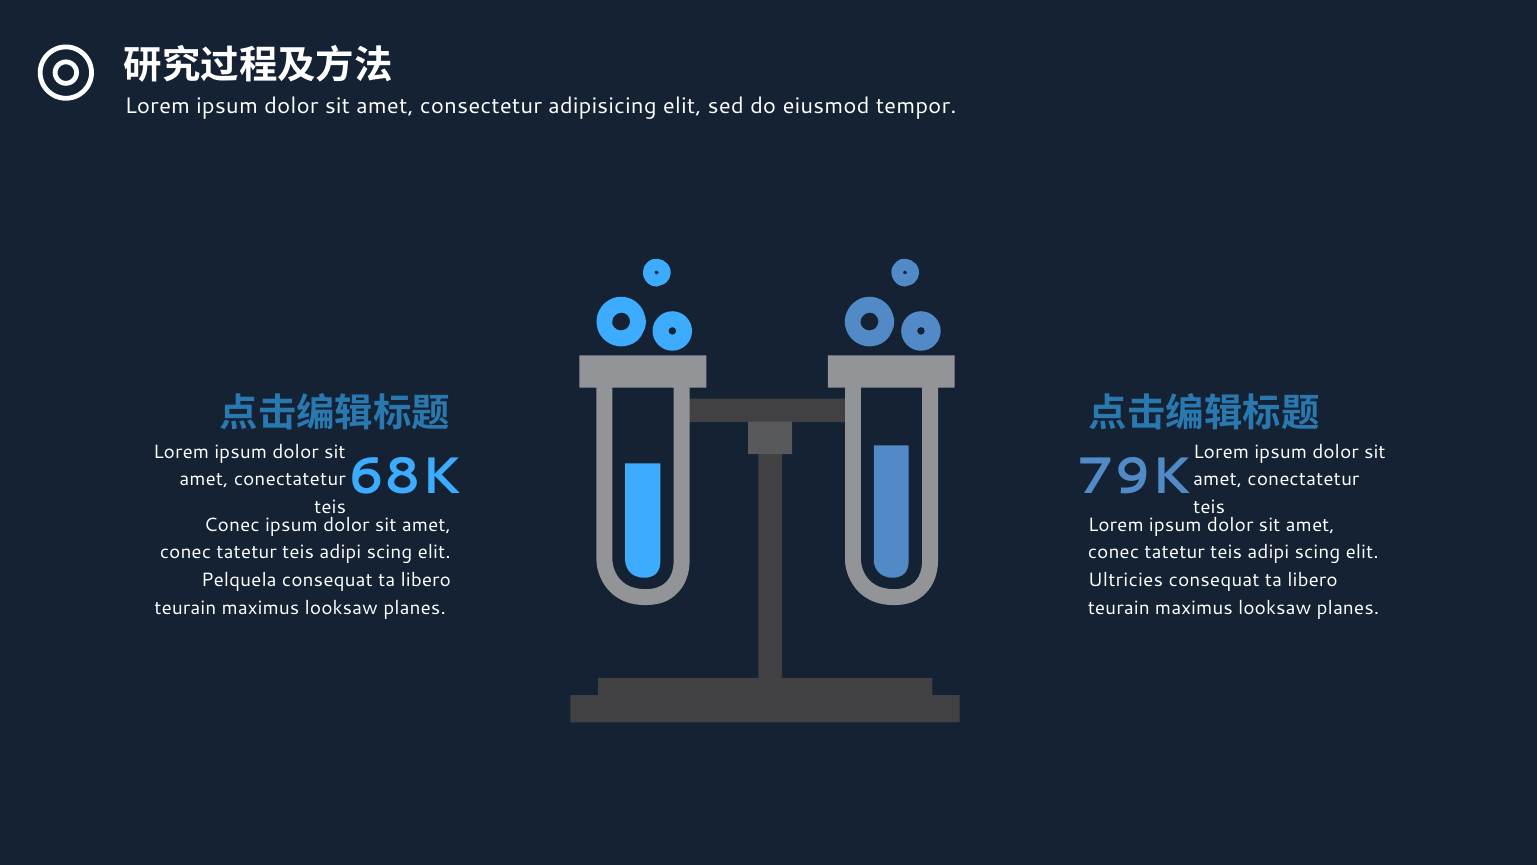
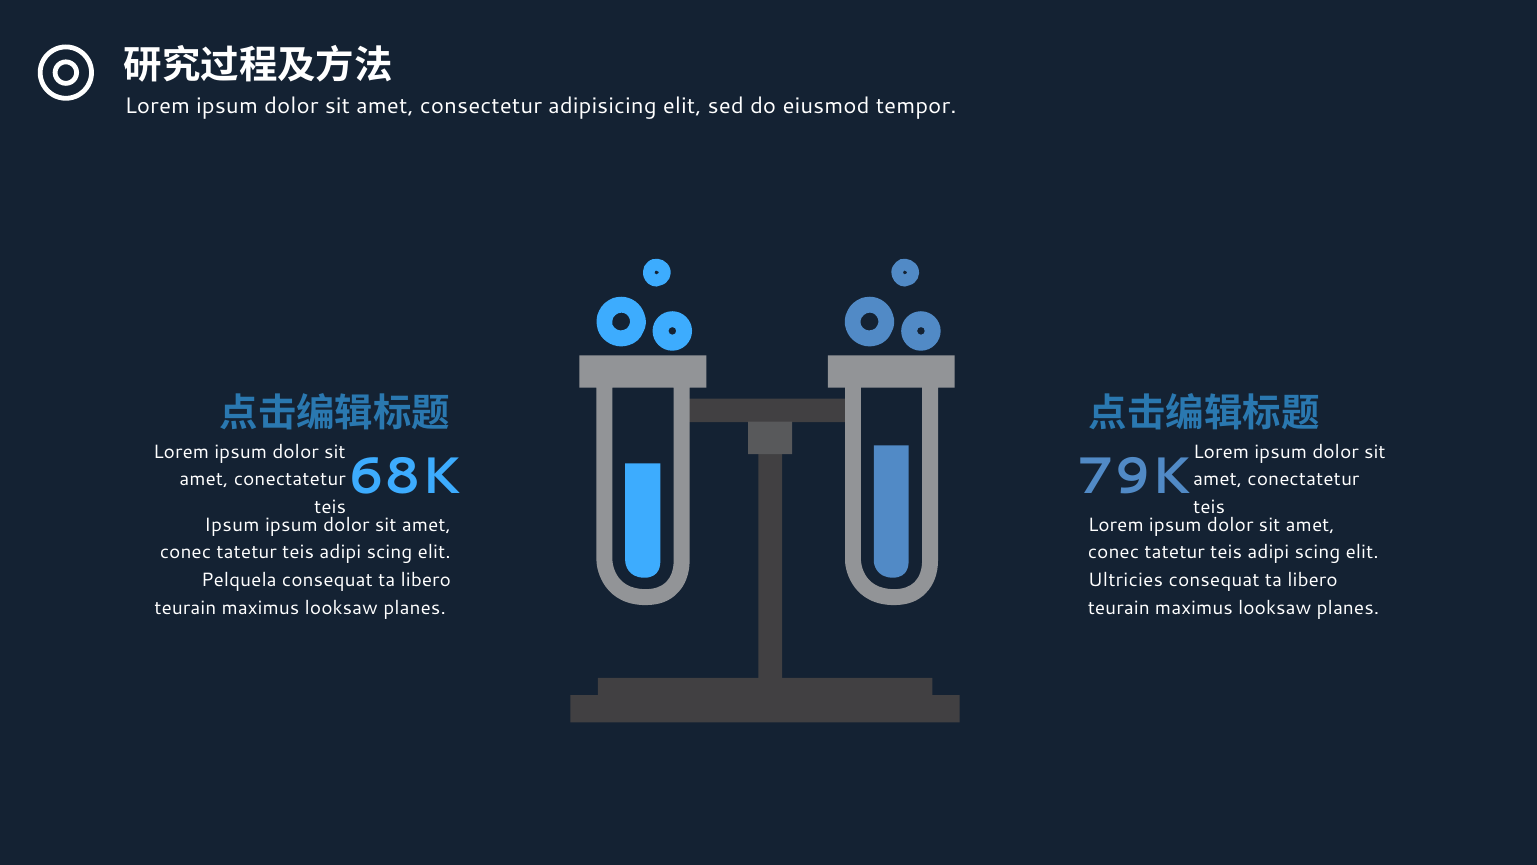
Conec at (232, 525): Conec -> Ipsum
